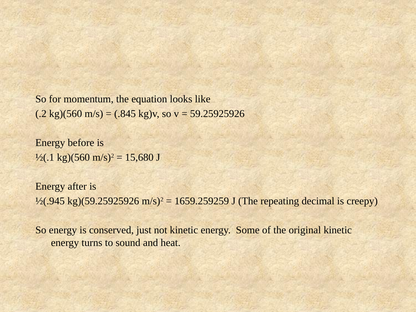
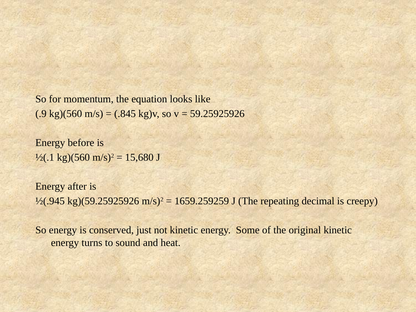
.2: .2 -> .9
